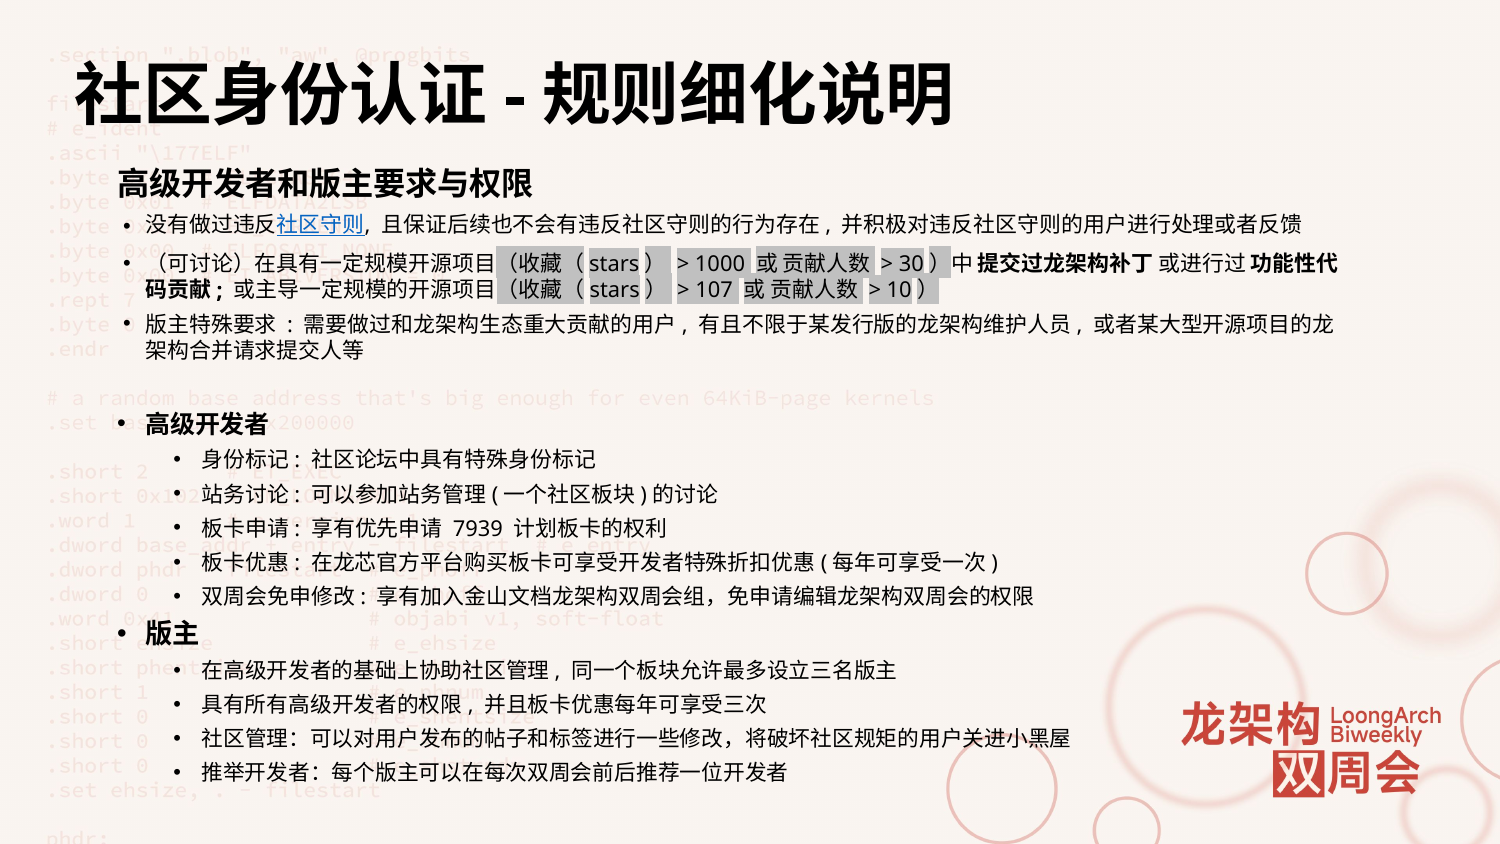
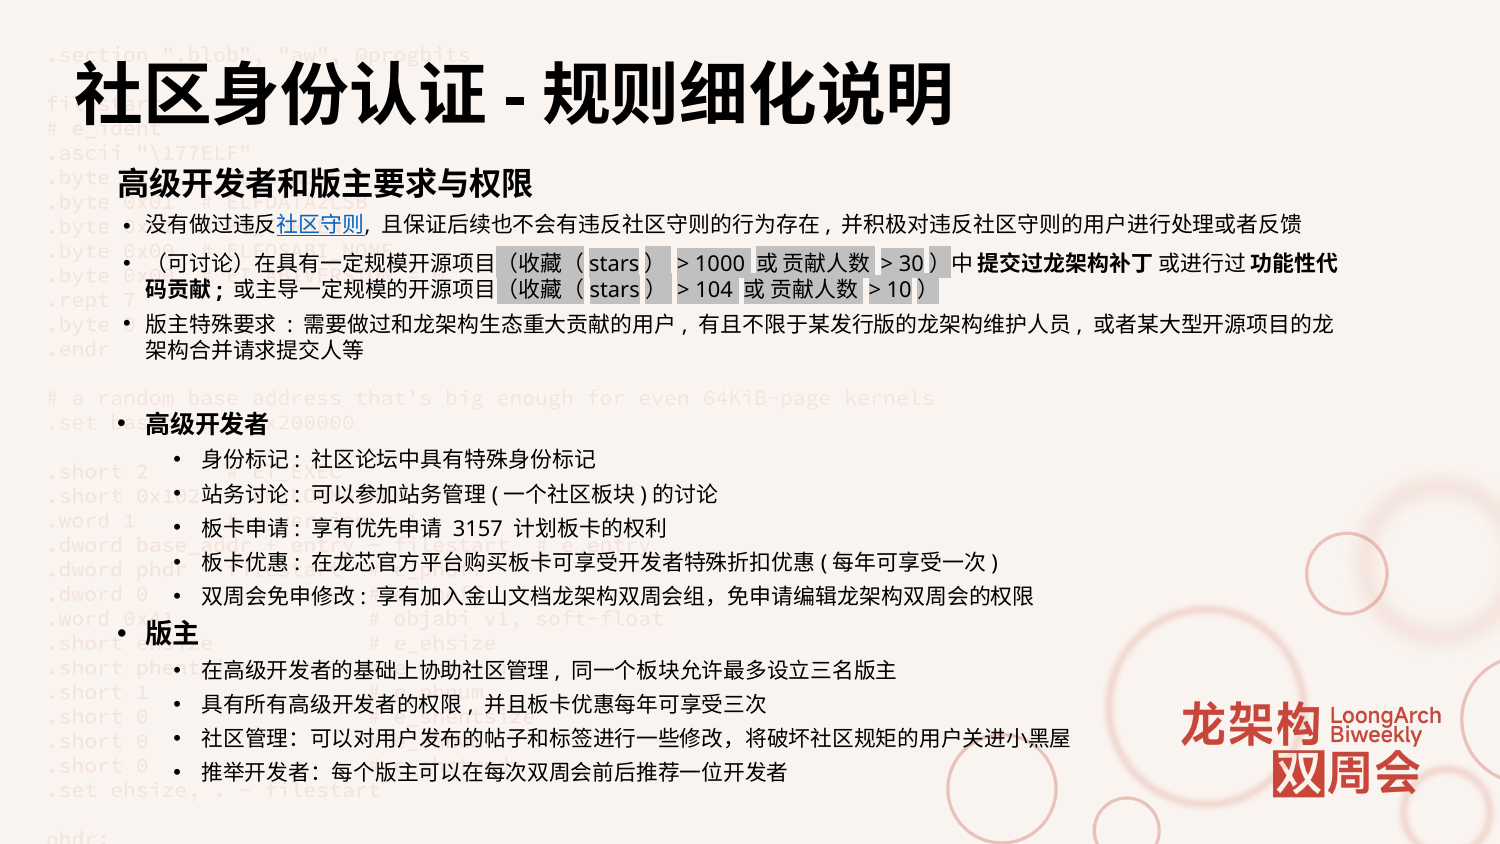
107: 107 -> 104
7939: 7939 -> 3157
